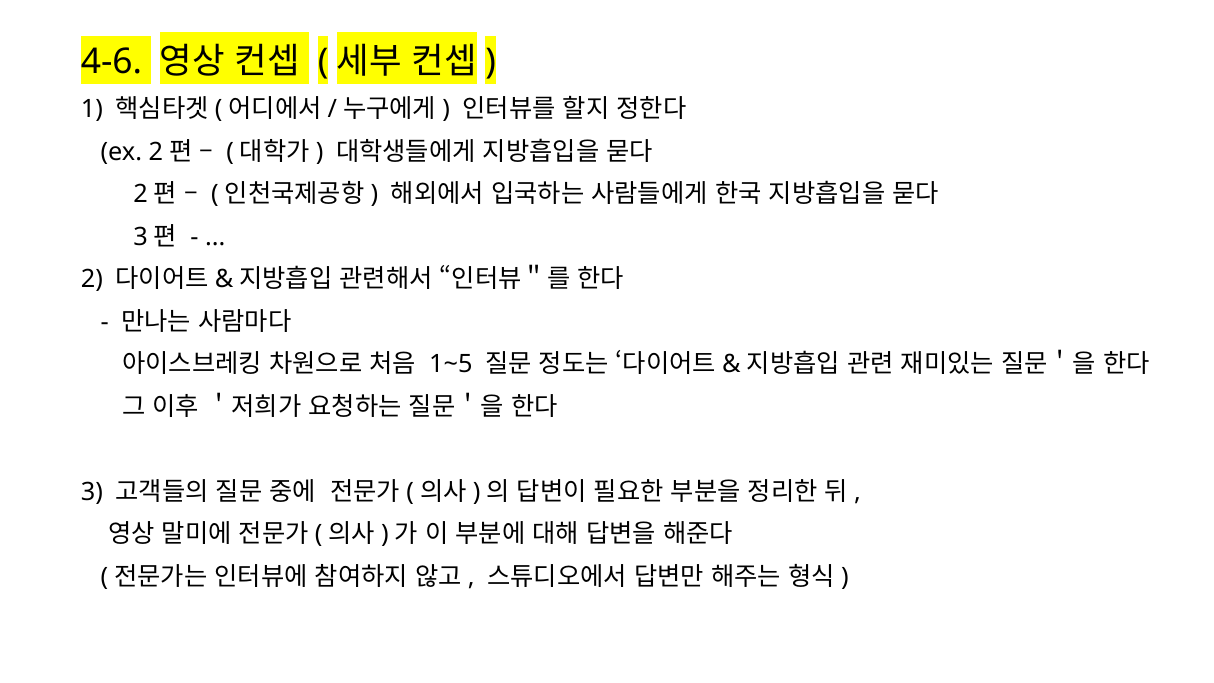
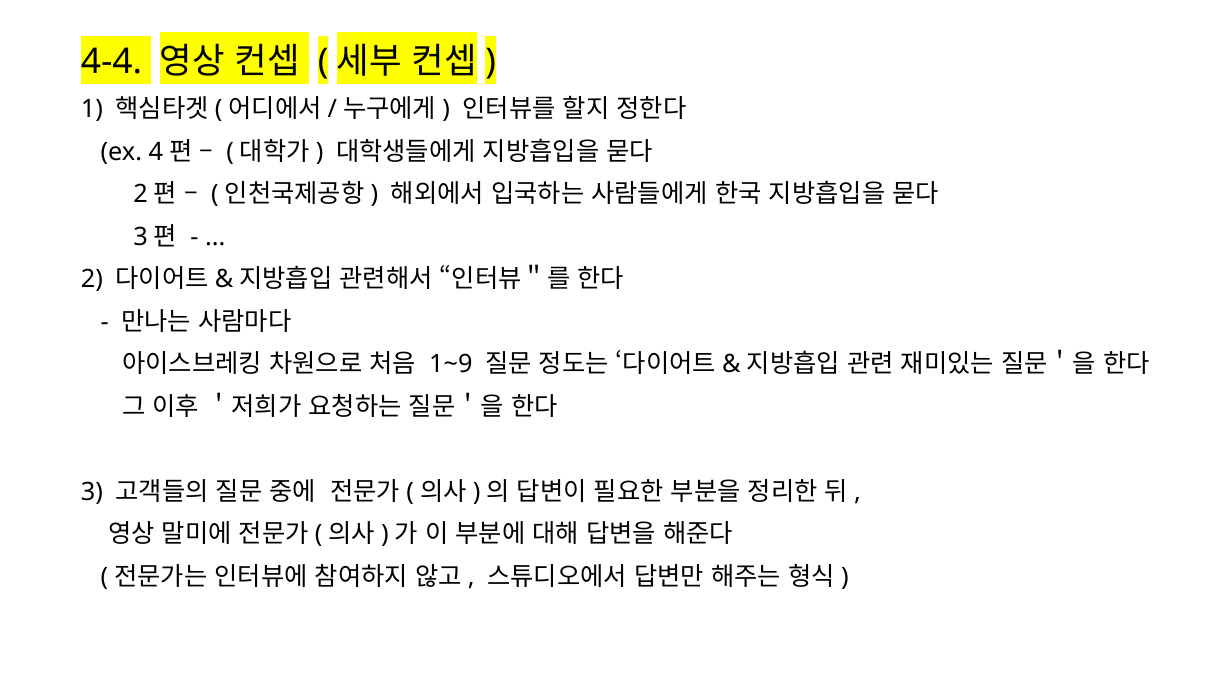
4-6: 4-6 -> 4-4
ex 2: 2 -> 4
1~5: 1~5 -> 1~9
